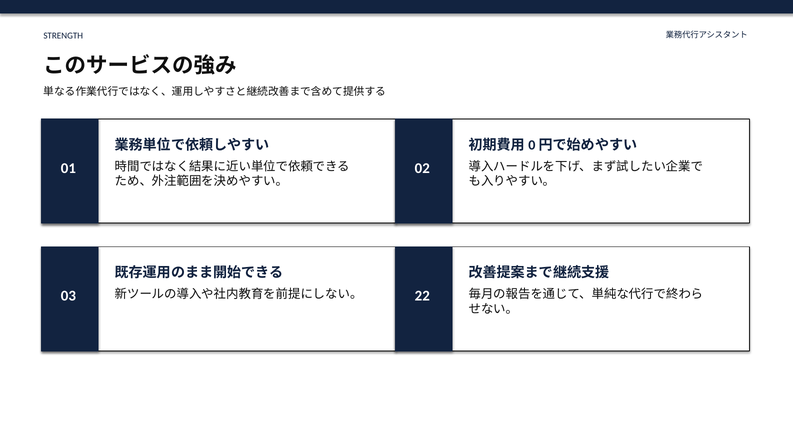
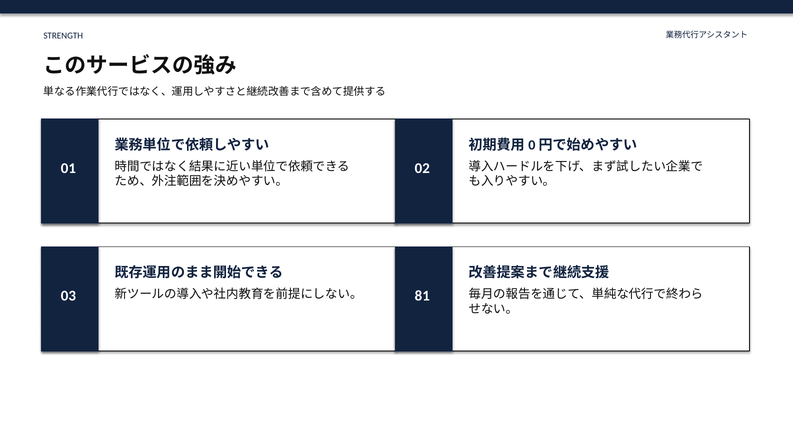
22: 22 -> 81
